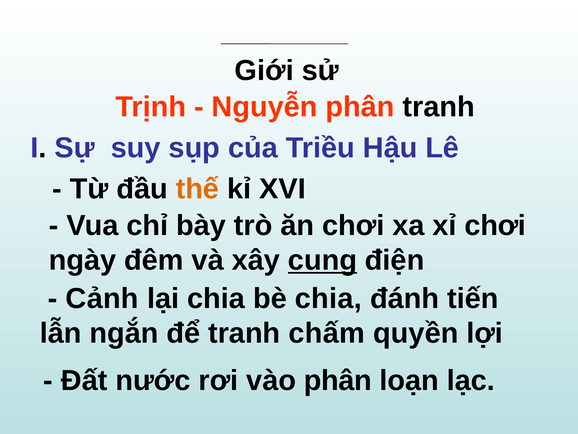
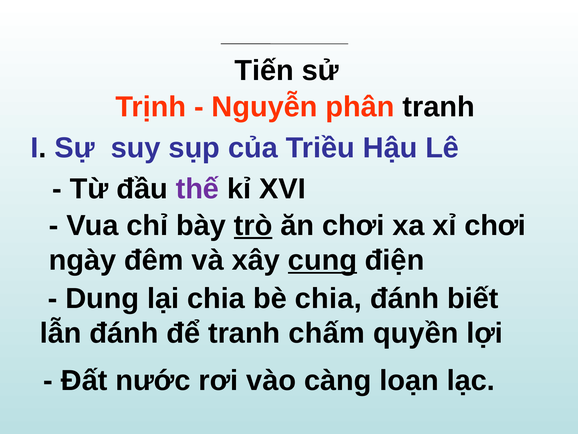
Giới: Giới -> Tiến
thế colour: orange -> purple
trò underline: none -> present
Cảnh: Cảnh -> Dung
tiến: tiến -> biết
lẫn ngắn: ngắn -> đánh
vào phân: phân -> càng
